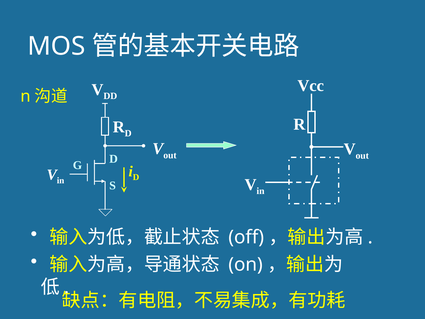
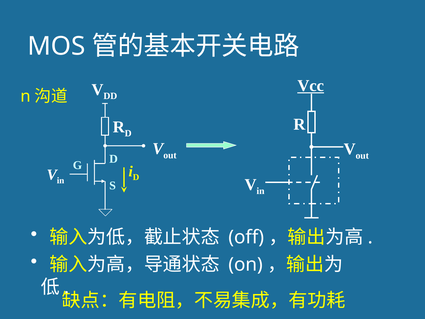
Vcc underline: none -> present
